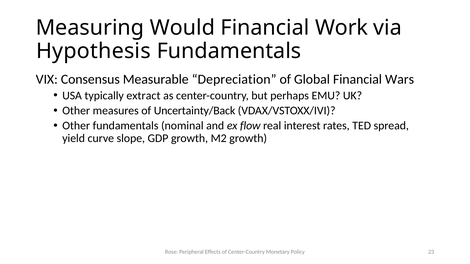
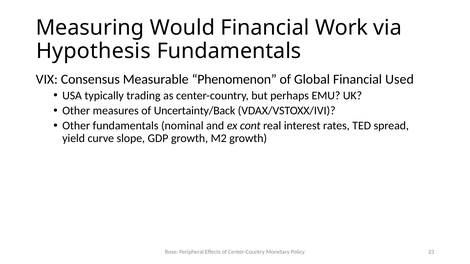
Depreciation: Depreciation -> Phenomenon
Wars: Wars -> Used
extract: extract -> trading
flow: flow -> cont
